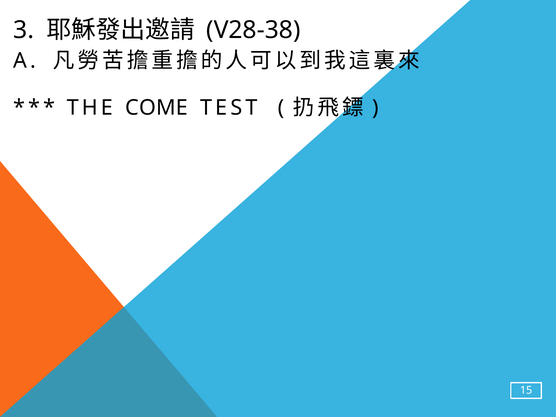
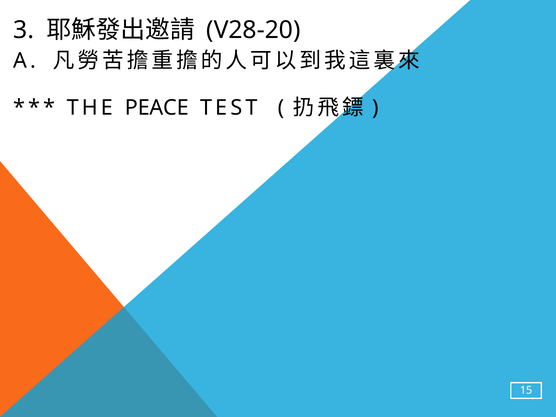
V28-38: V28-38 -> V28-20
COME: COME -> PEACE
